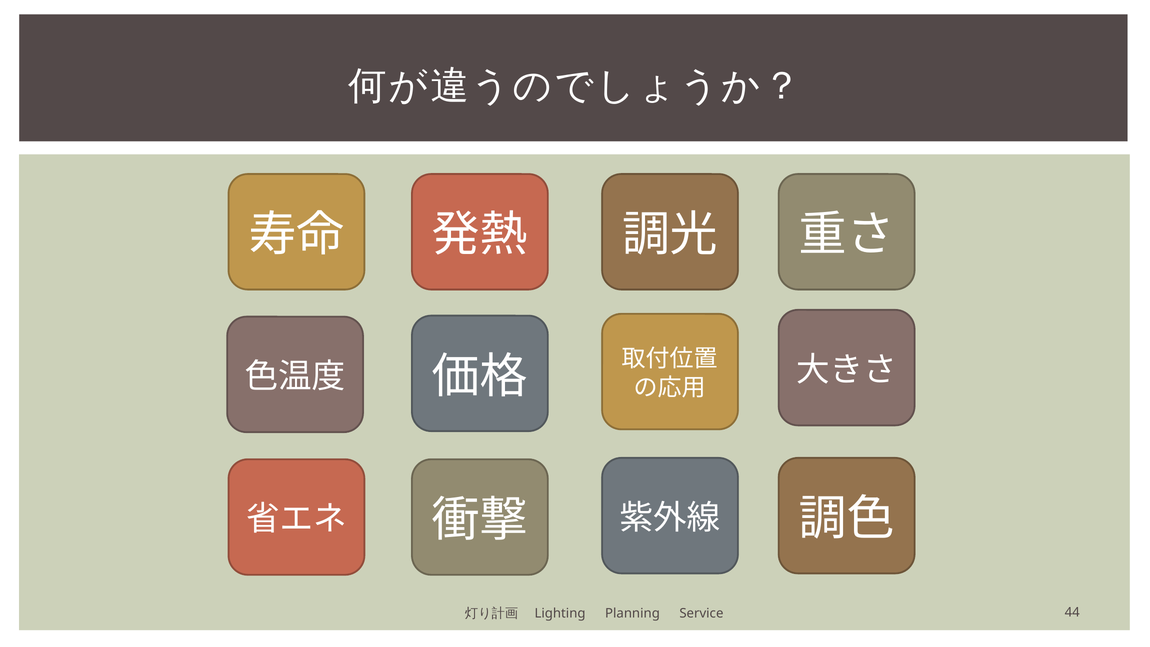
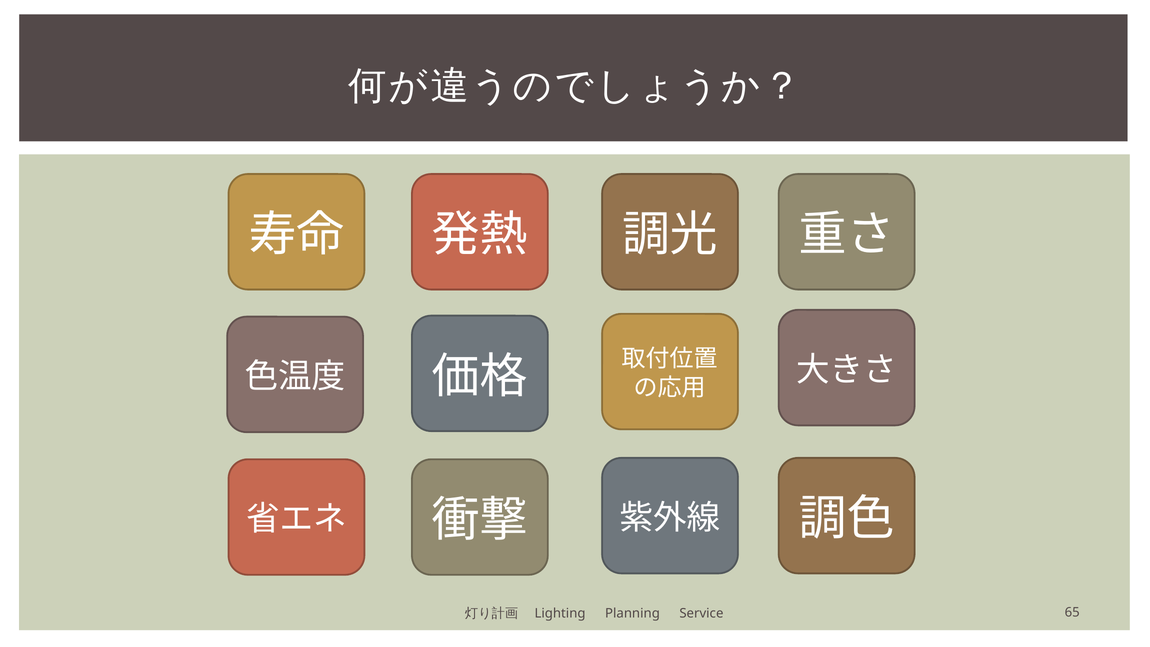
44: 44 -> 65
